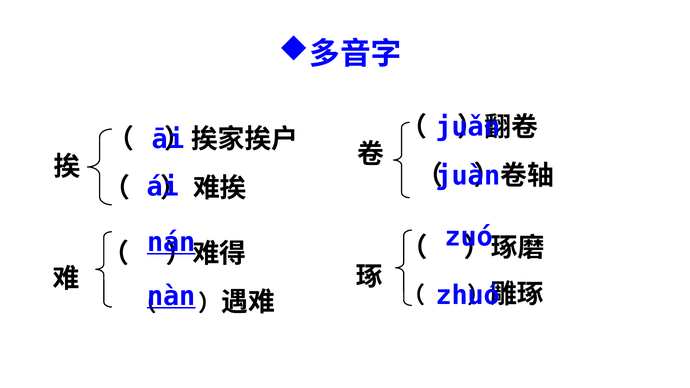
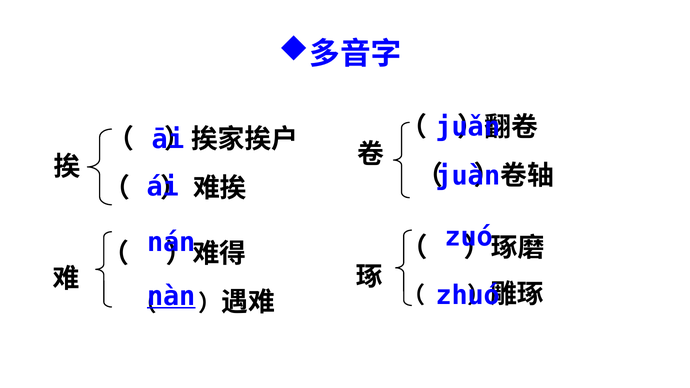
nán underline: present -> none
